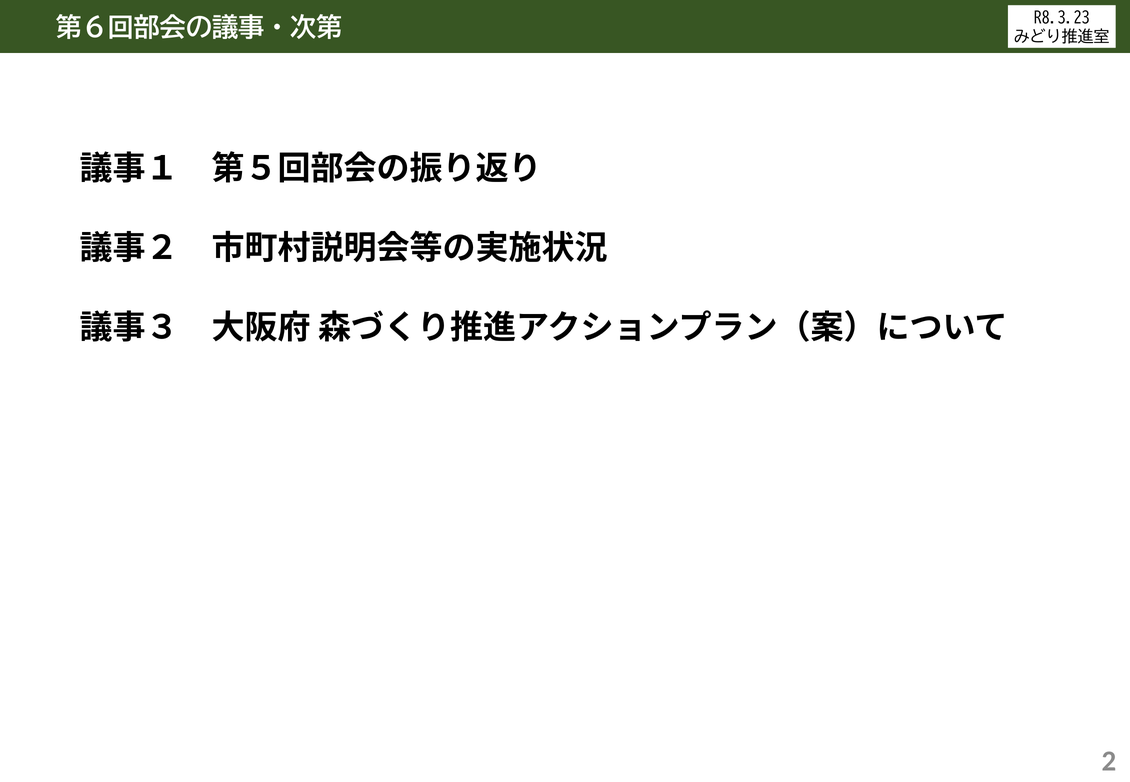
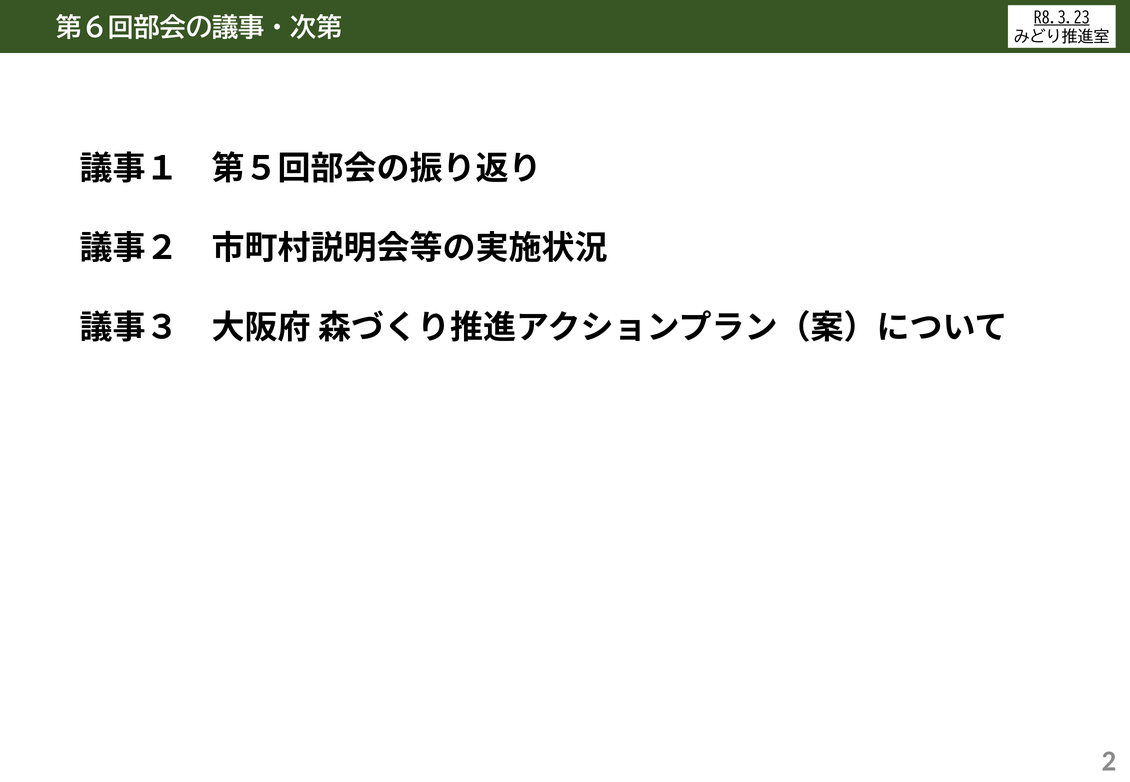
R8.3.23 underline: none -> present
